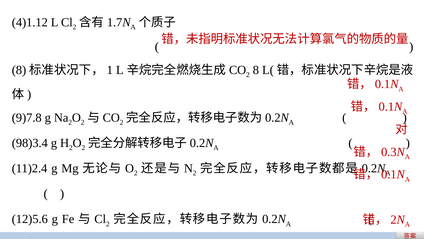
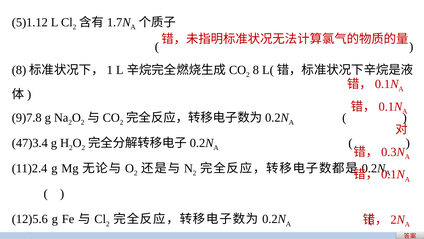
4)1.12: 4)1.12 -> 5)1.12
98)3.4: 98)3.4 -> 47)3.4
